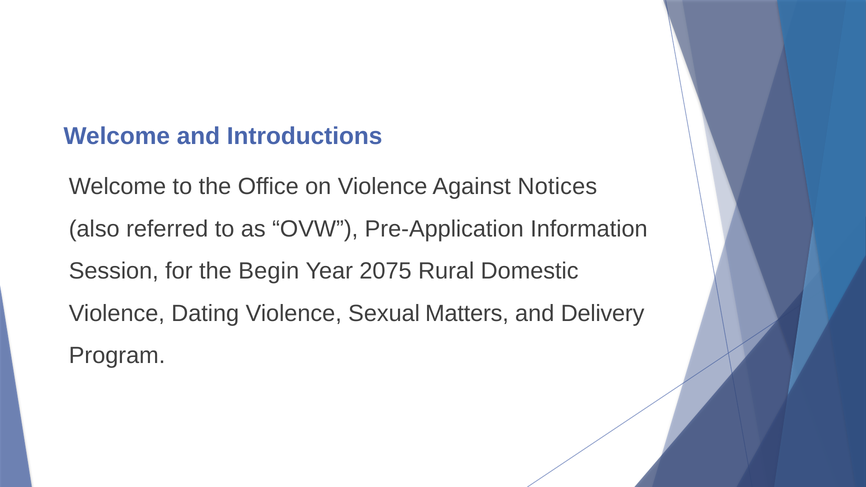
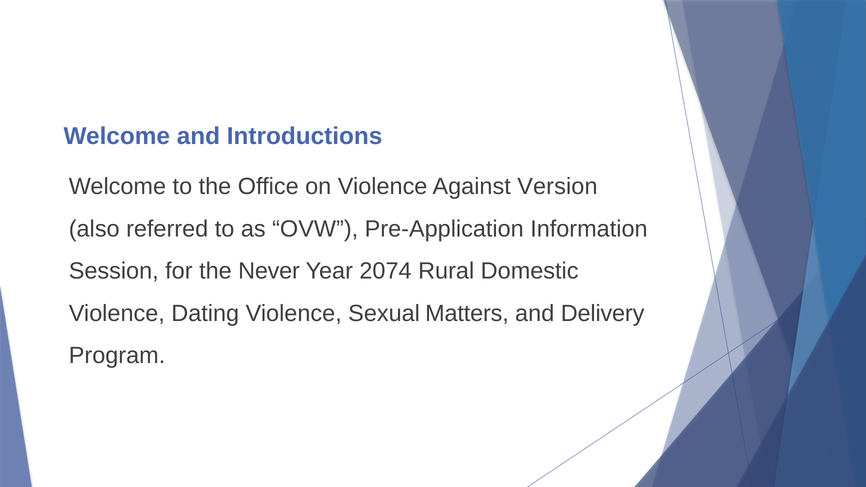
Notices: Notices -> Version
Begin: Begin -> Never
2075: 2075 -> 2074
